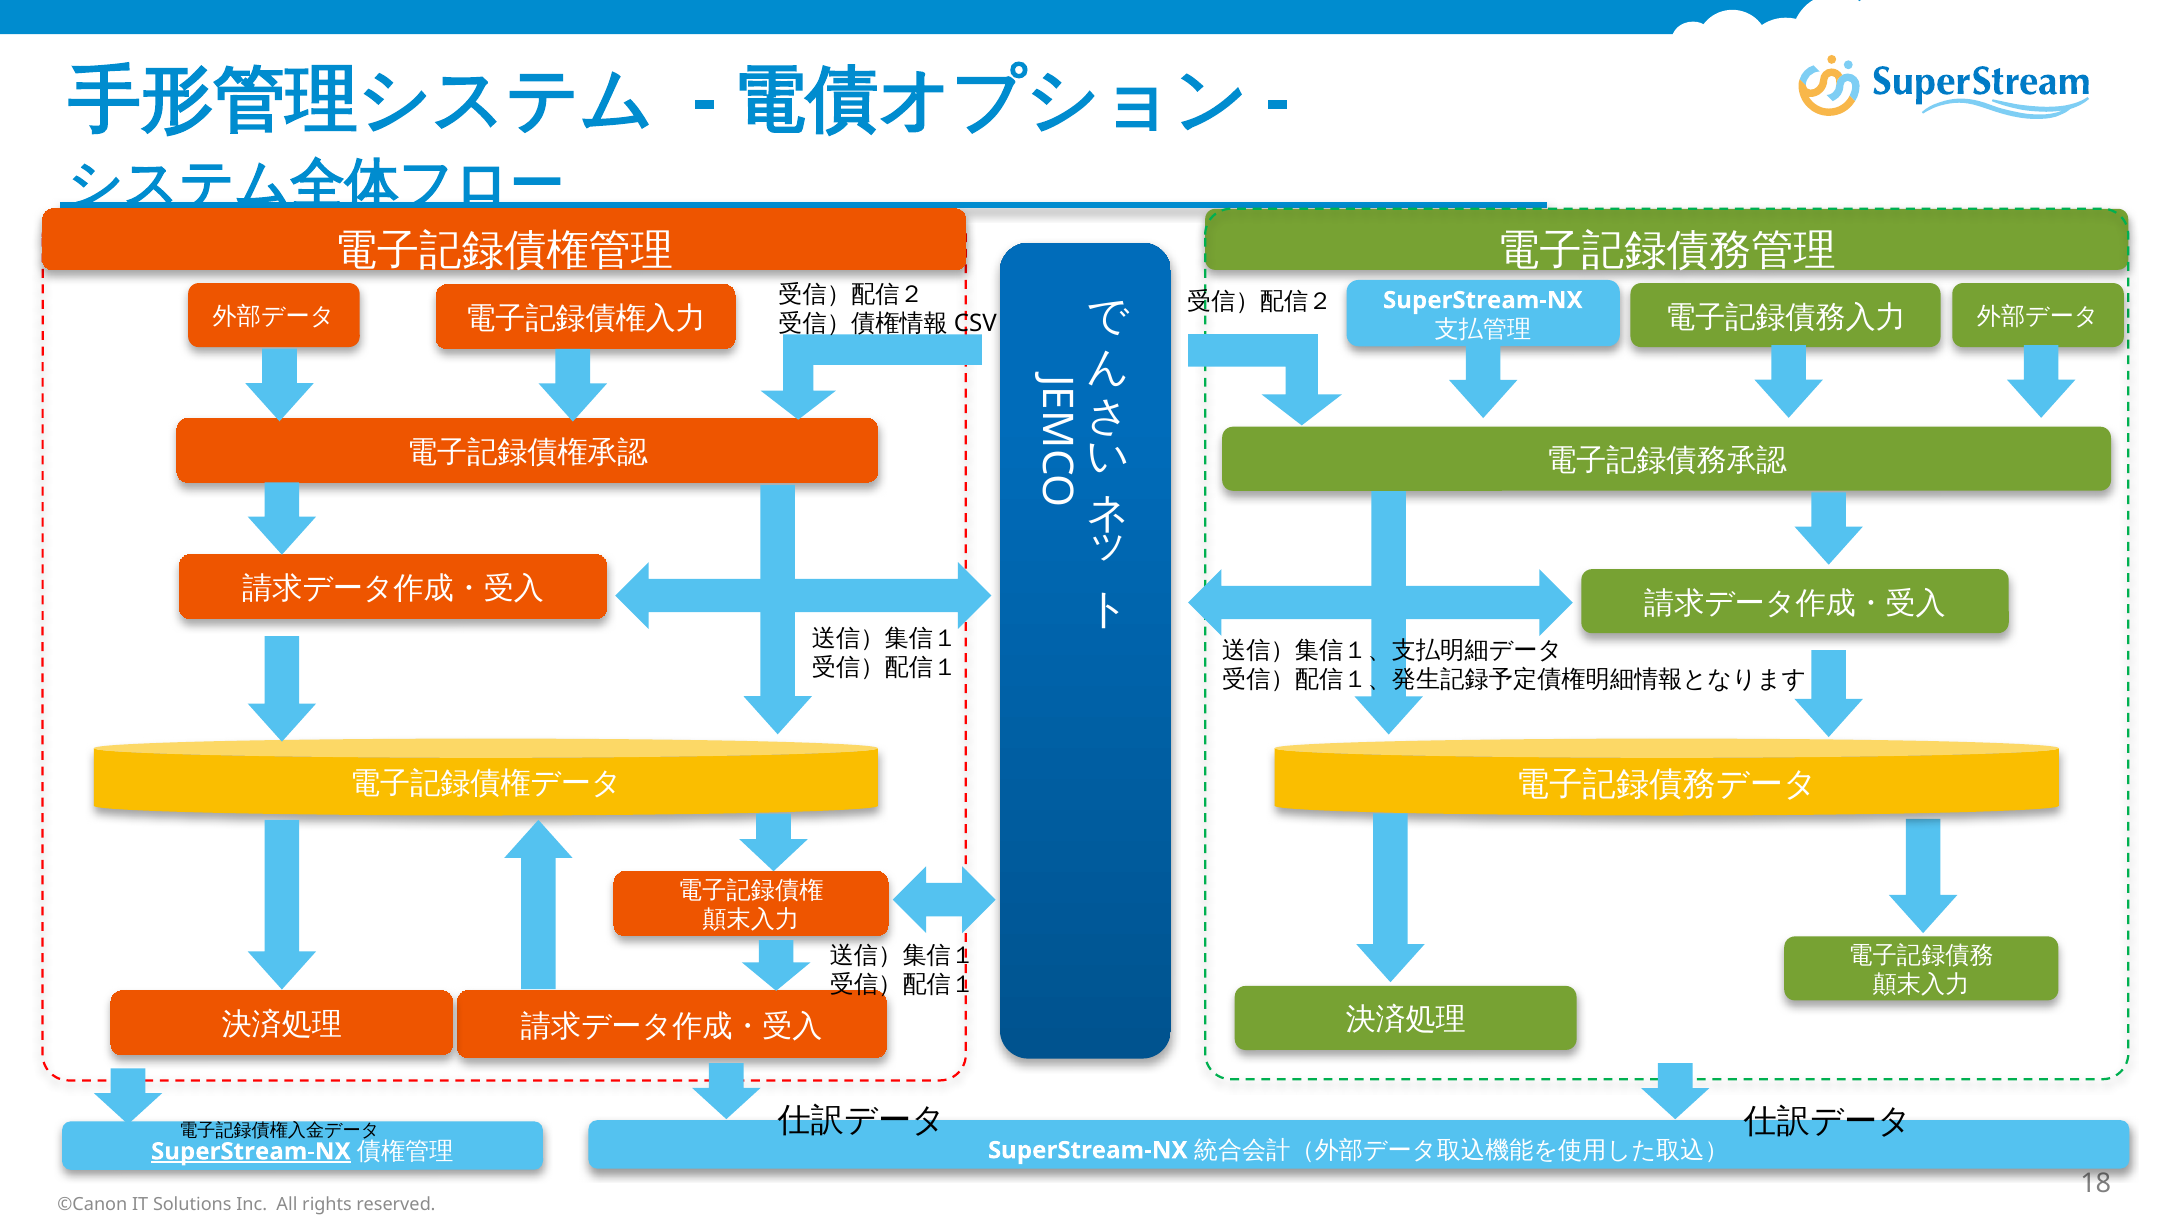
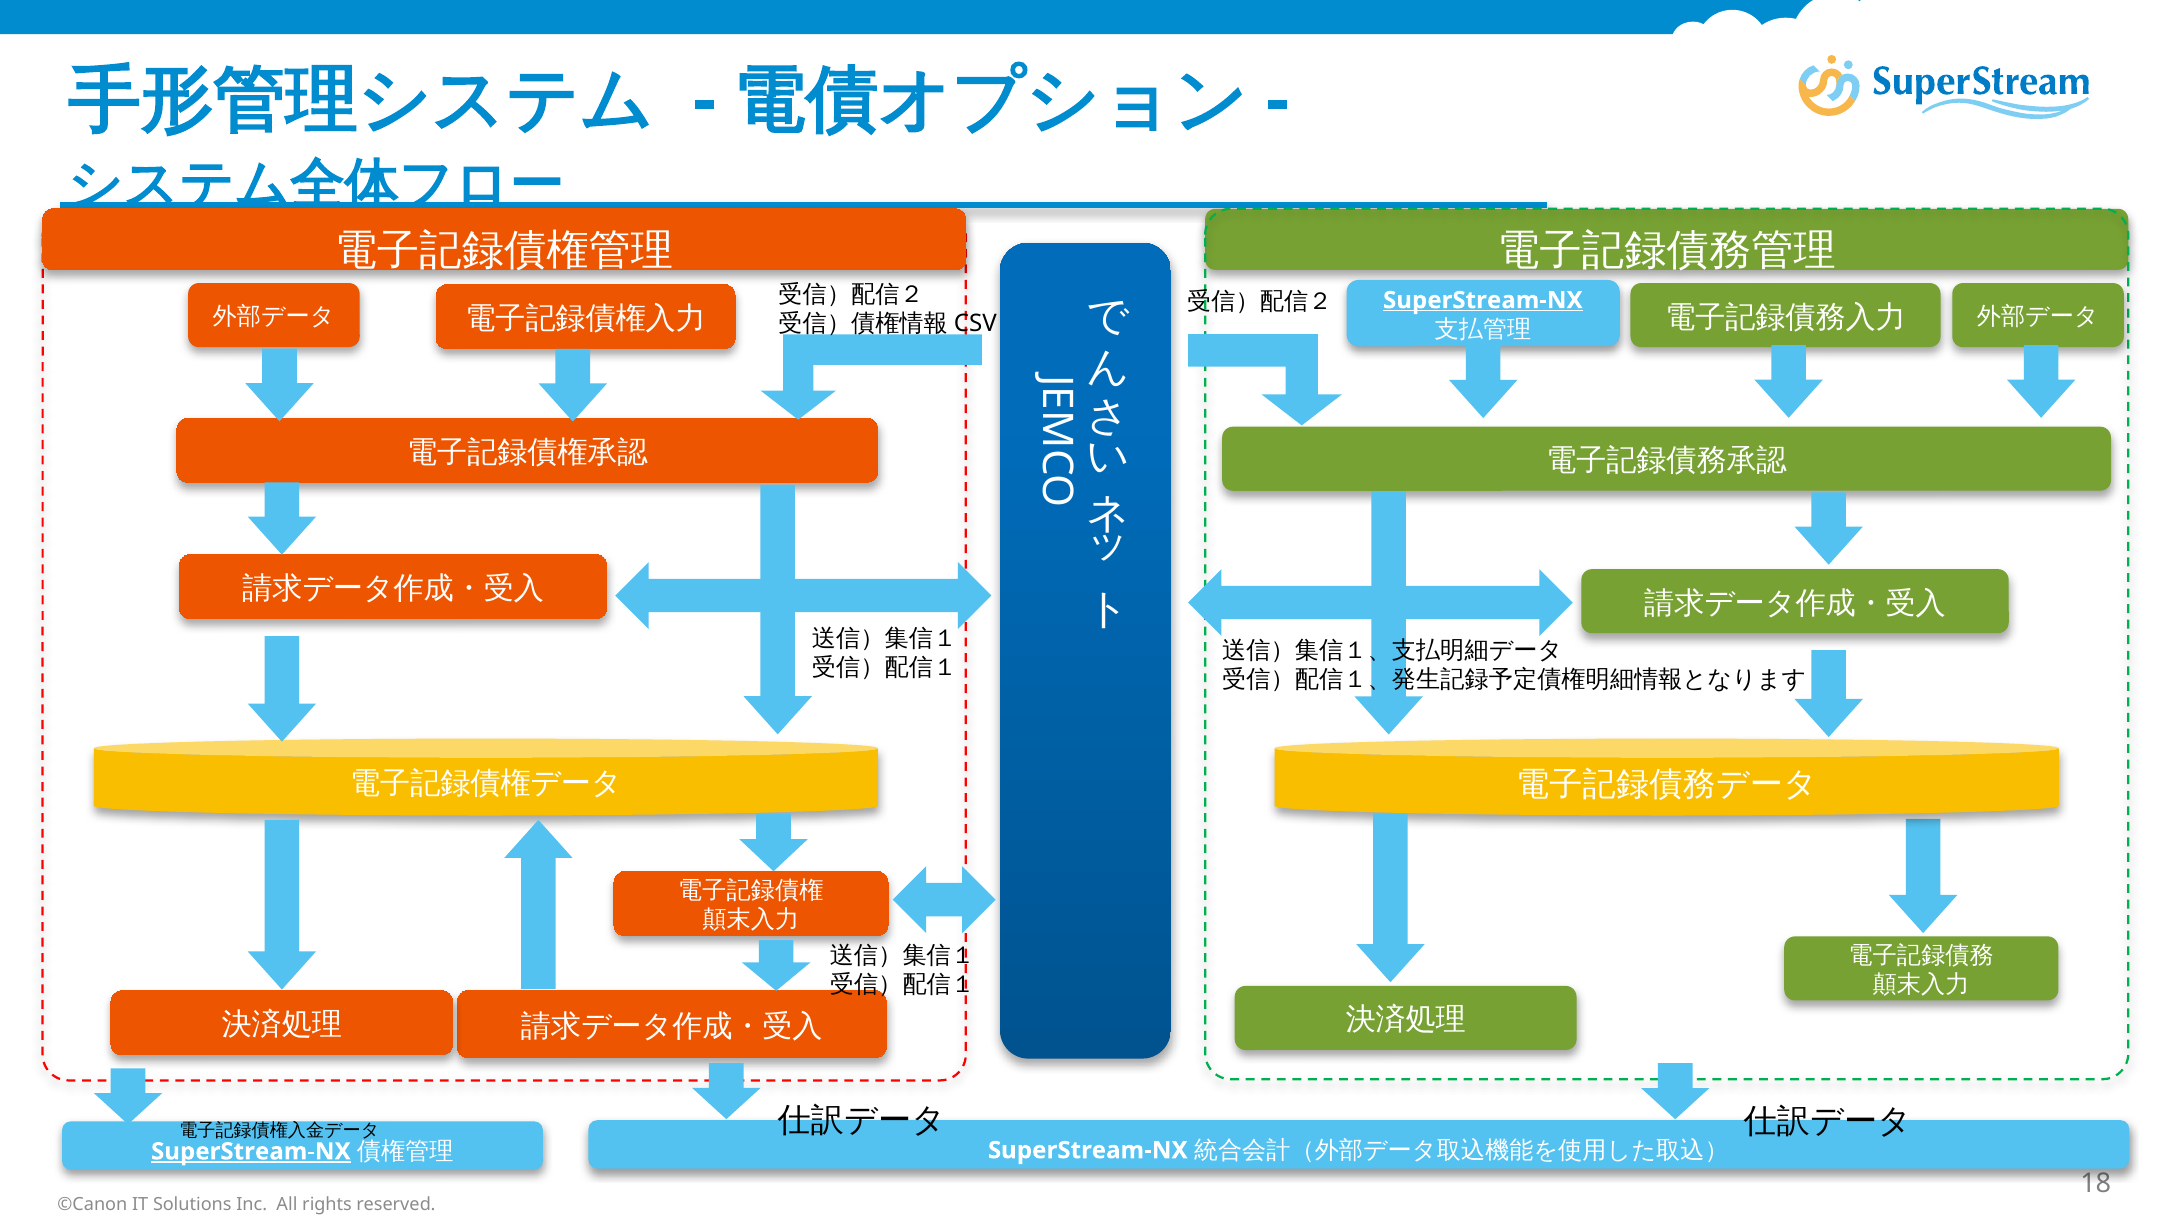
SuperStream-NX at (1483, 300) underline: none -> present
